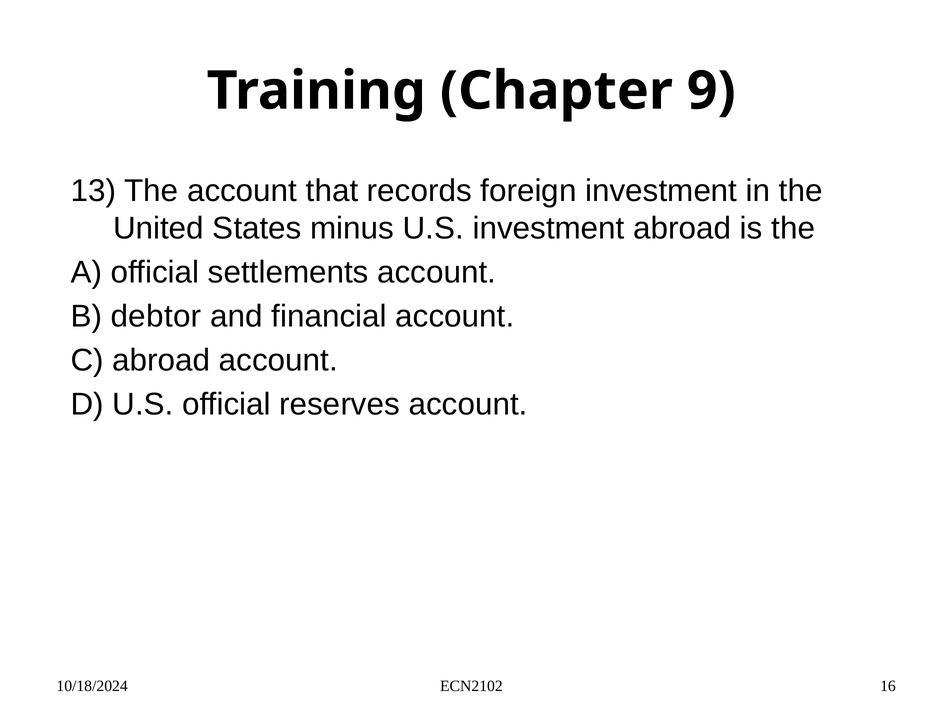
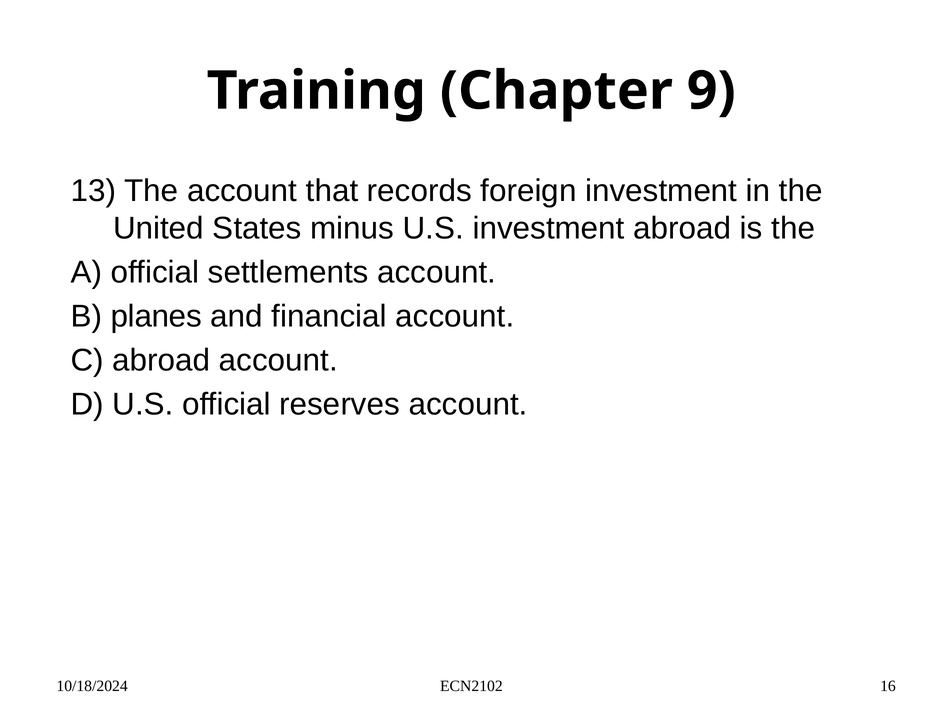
debtor: debtor -> planes
